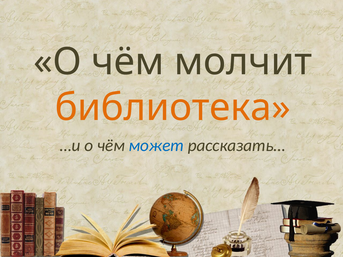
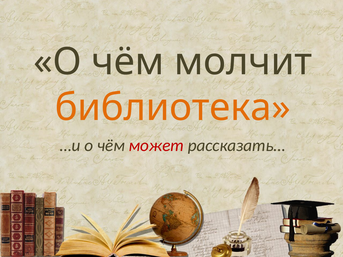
может colour: blue -> red
